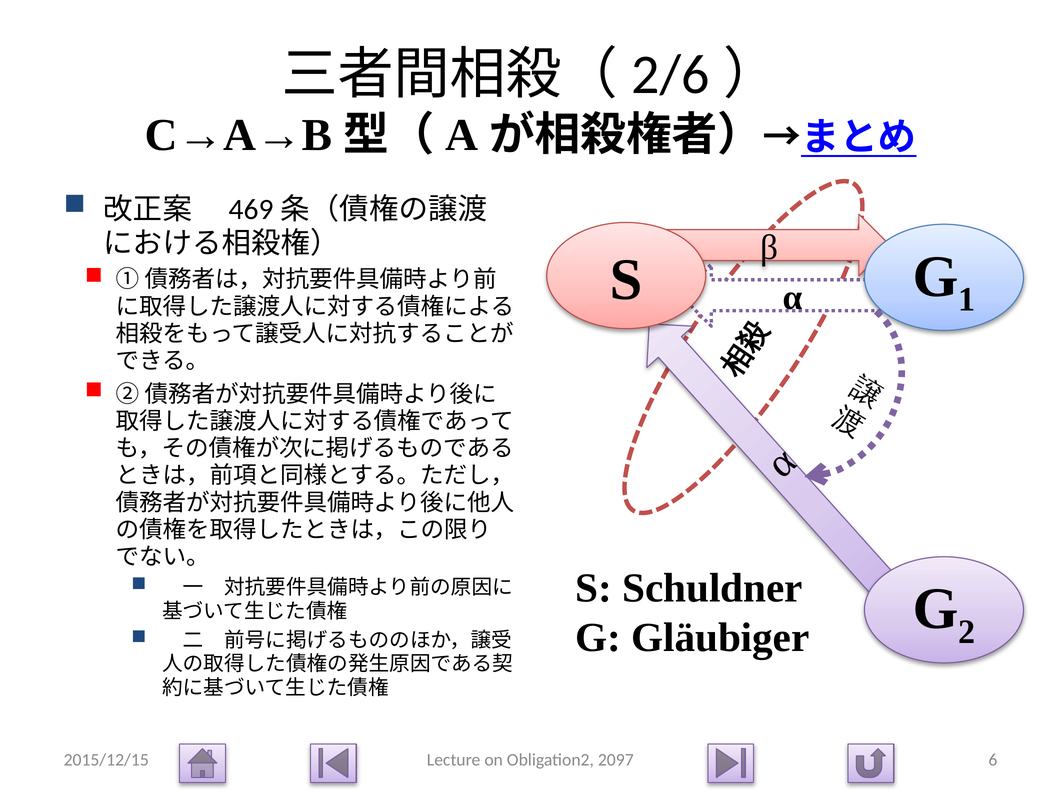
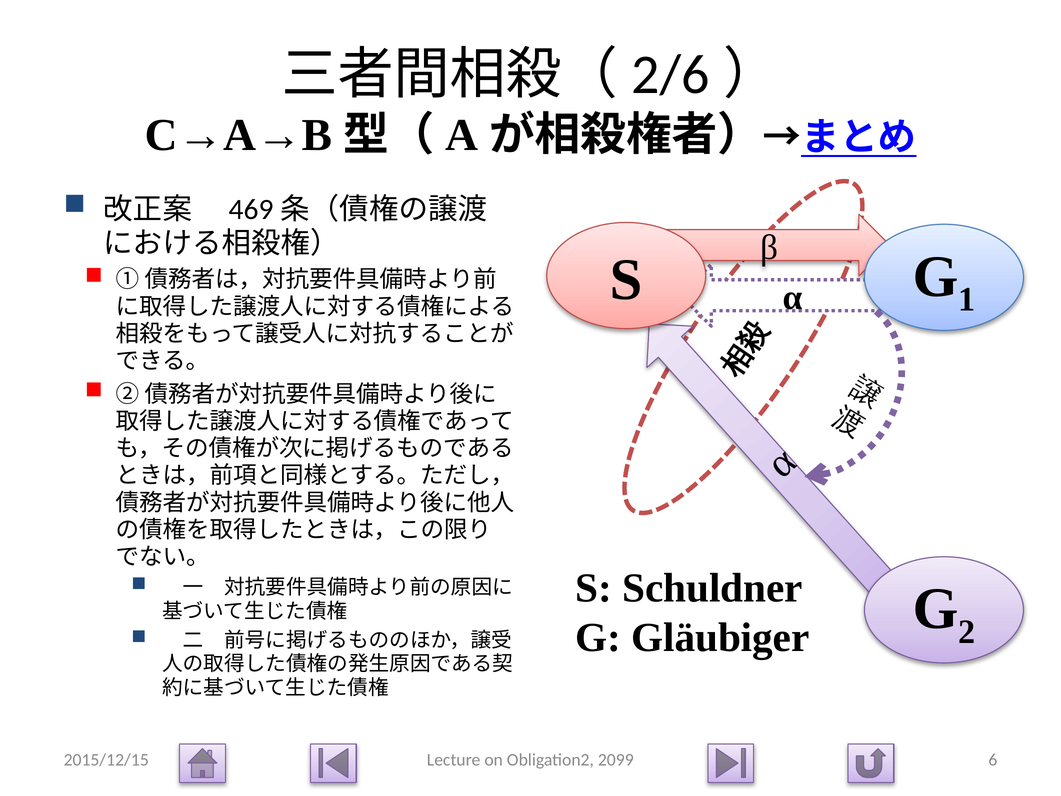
2097: 2097 -> 2099
